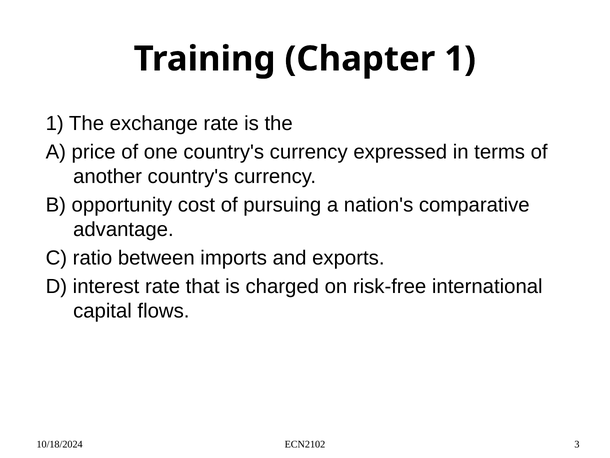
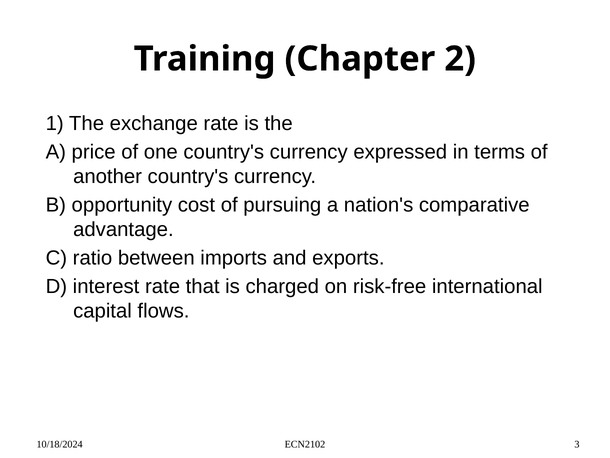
Chapter 1: 1 -> 2
